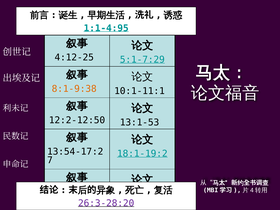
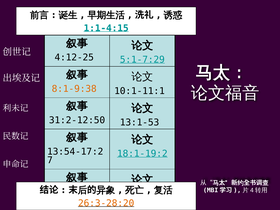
1:1-4:95: 1:1-4:95 -> 1:1-4:15
12:2-12:50: 12:2-12:50 -> 31:2-12:50
26:3-28:20 colour: purple -> orange
